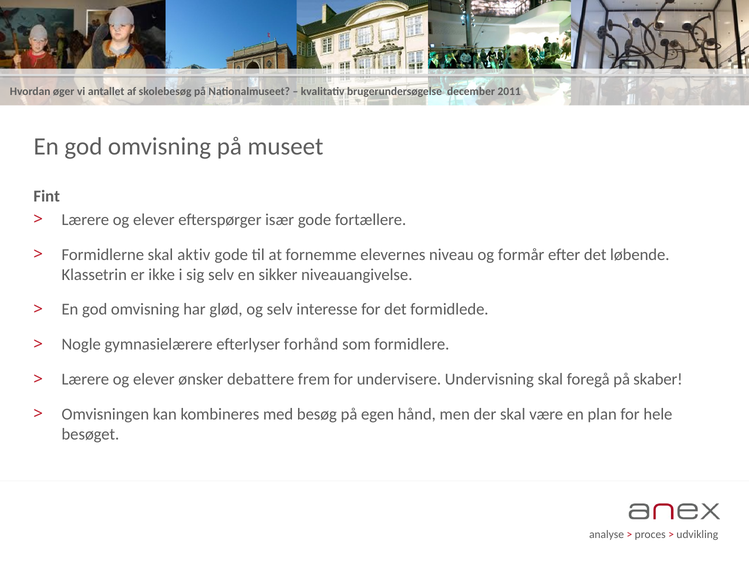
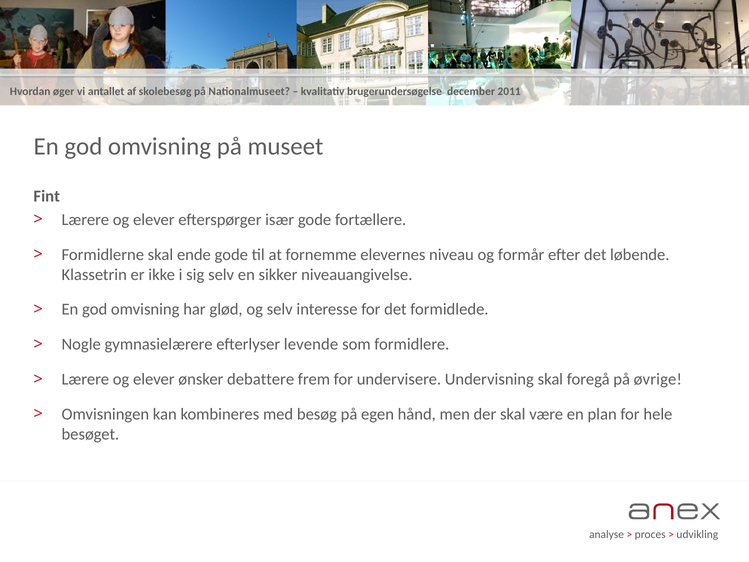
aktiv: aktiv -> ende
forhånd: forhånd -> levende
skaber: skaber -> øvrige
